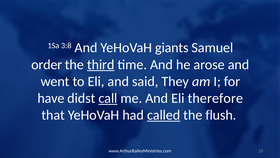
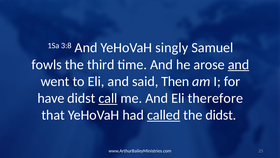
giants: giants -> singly
order: order -> fowls
third underline: present -> none
and at (239, 64) underline: none -> present
They: They -> Then
the flush: flush -> didst
